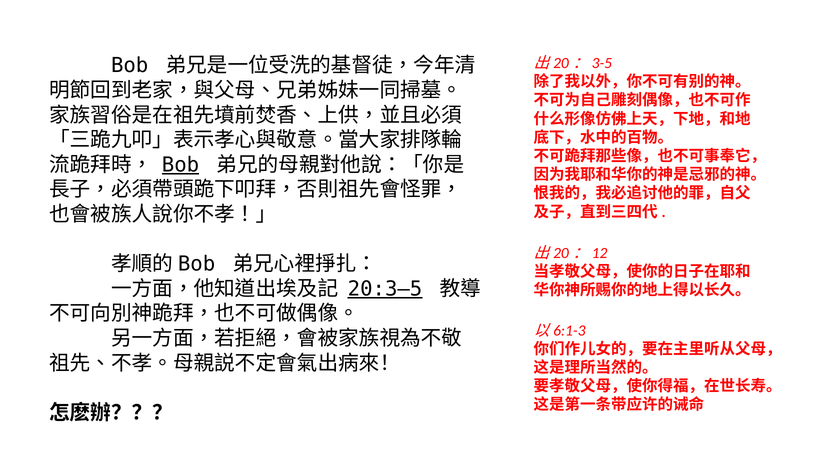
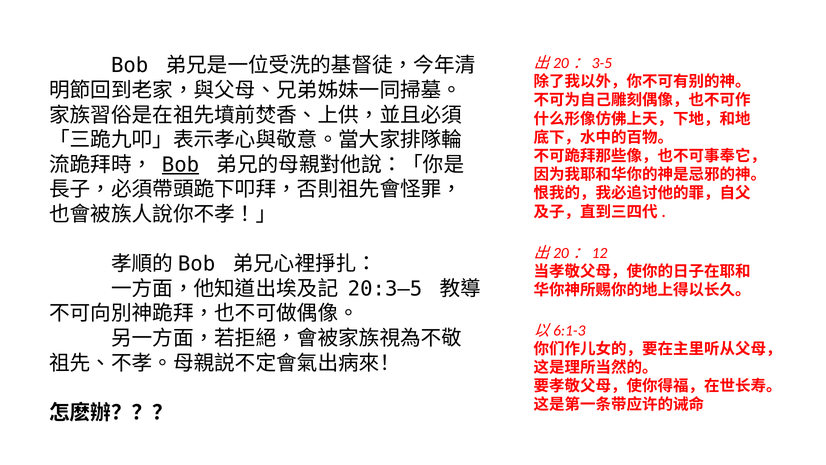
20:3–5 underline: present -> none
